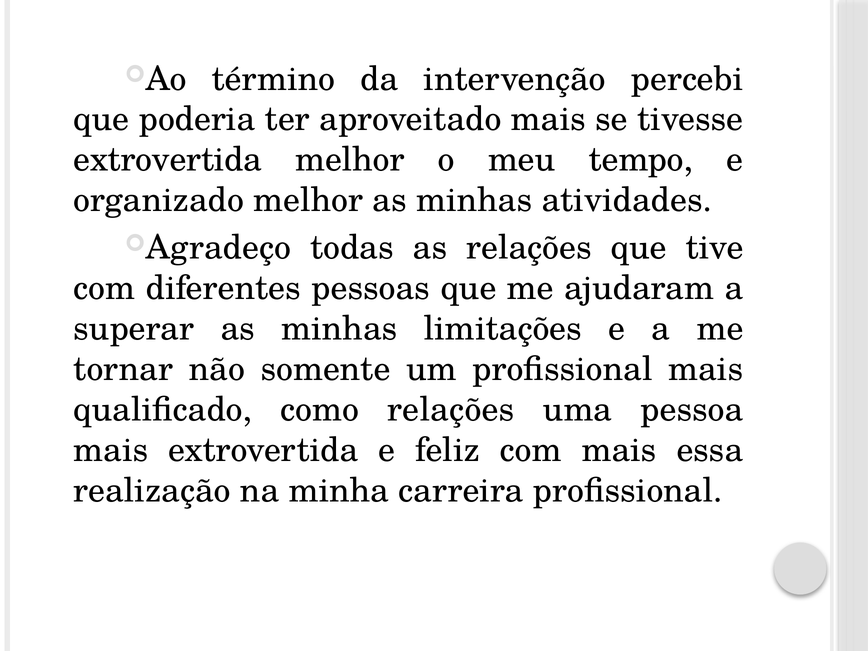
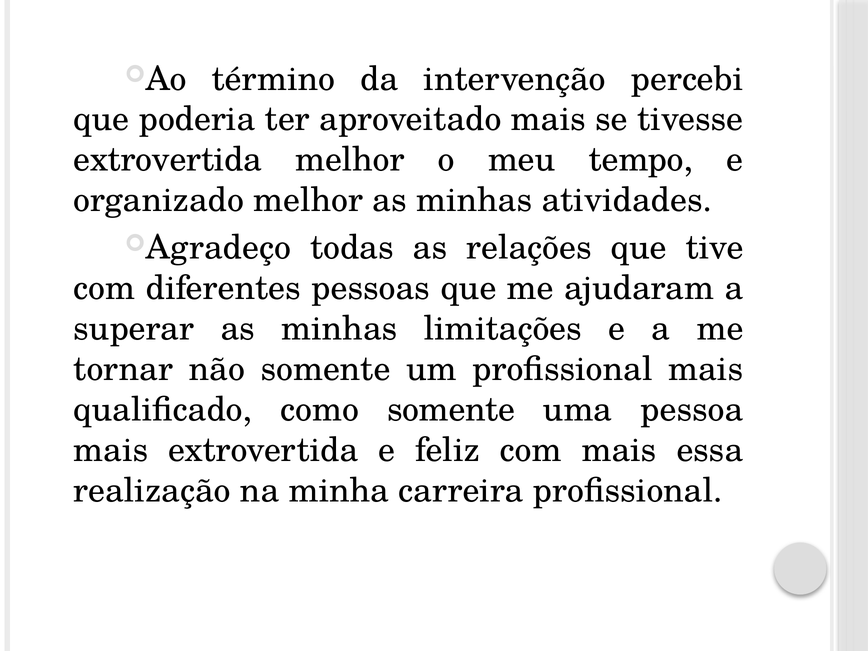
como relações: relações -> somente
